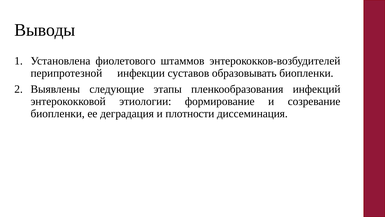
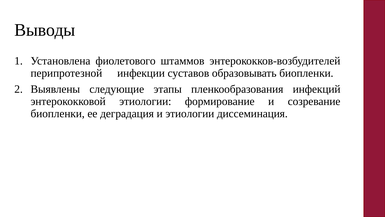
и плотности: плотности -> этиологии
